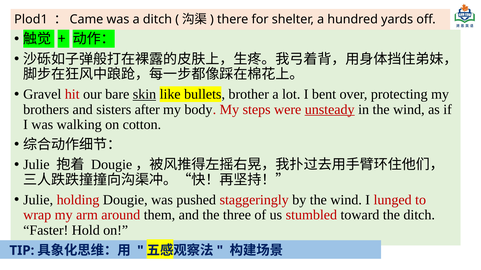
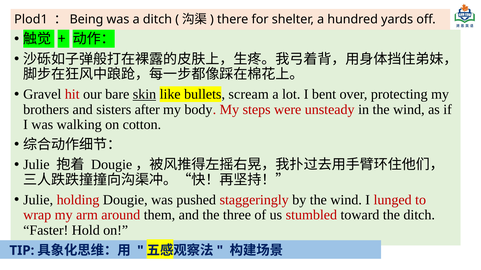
Came: Came -> Being
brother: brother -> scream
unsteady underline: present -> none
